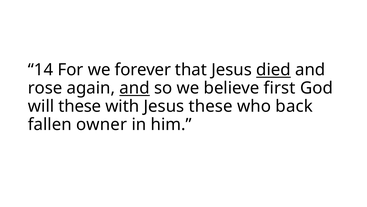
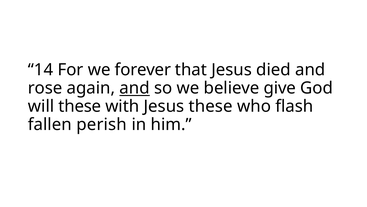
died underline: present -> none
first: first -> give
back: back -> flash
owner: owner -> perish
